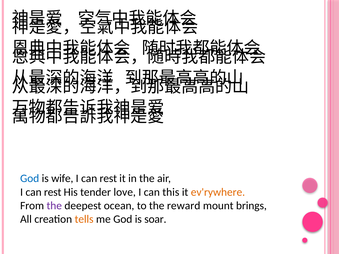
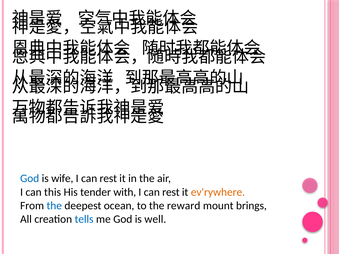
rest at (53, 192): rest -> this
love: love -> with
this at (171, 192): this -> rest
the at (54, 206) colour: purple -> blue
tells colour: orange -> blue
soar: soar -> well
